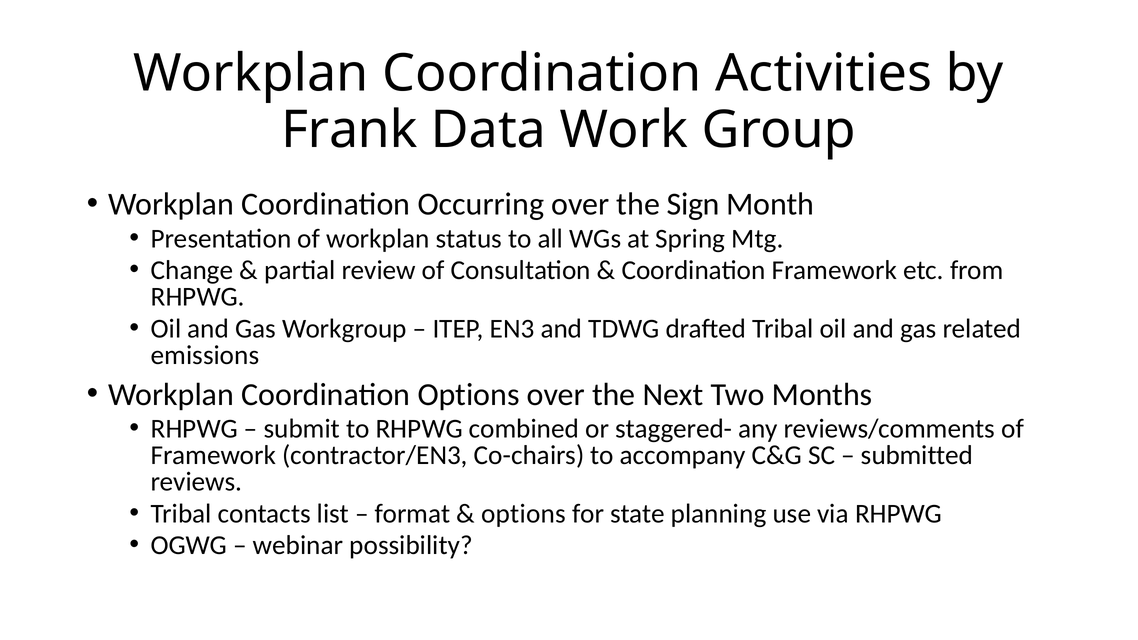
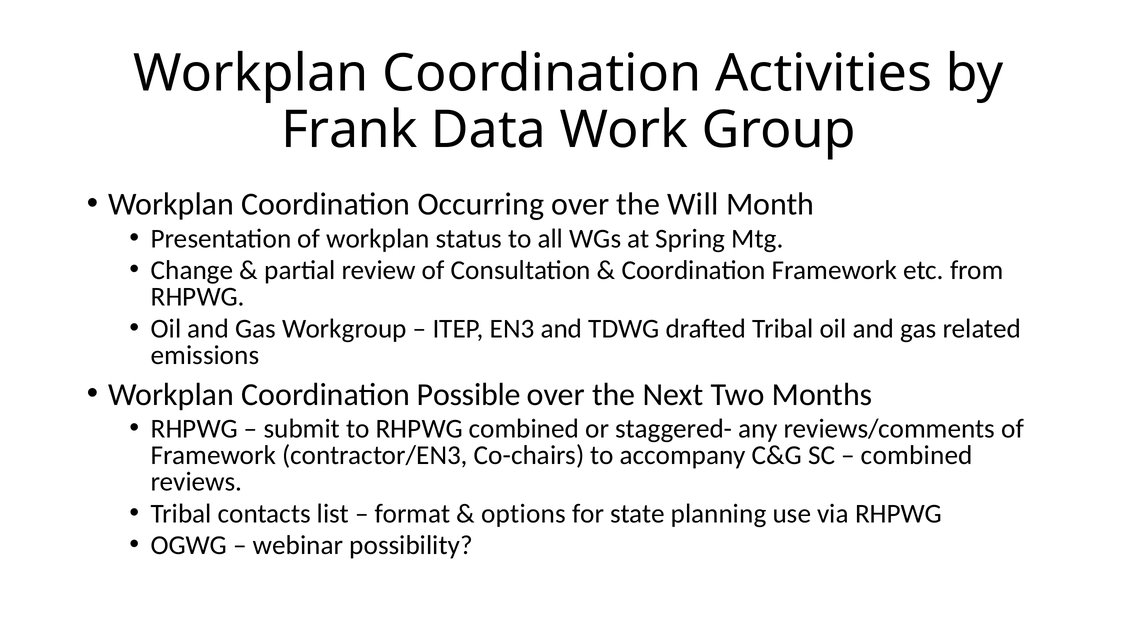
Sign: Sign -> Will
Coordination Options: Options -> Possible
submitted at (917, 455): submitted -> combined
